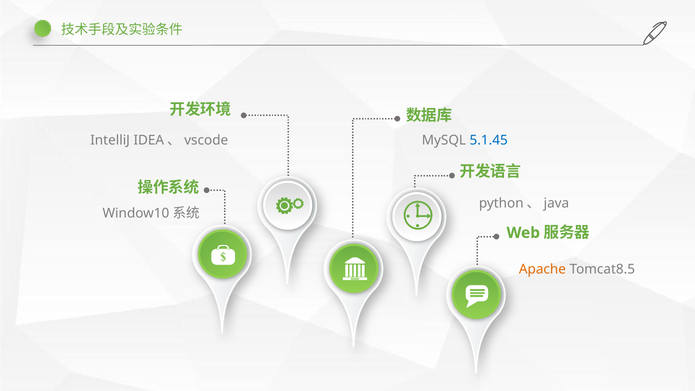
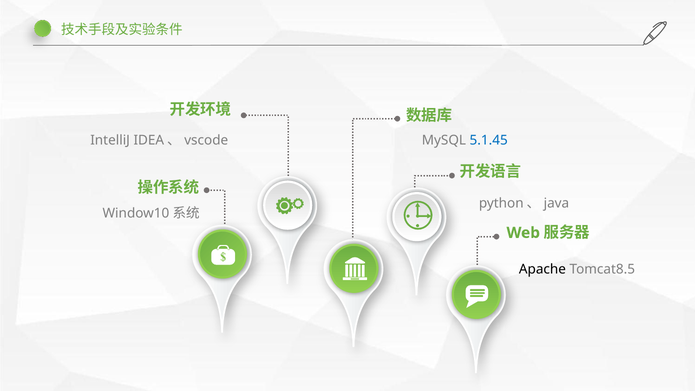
Apache colour: orange -> black
